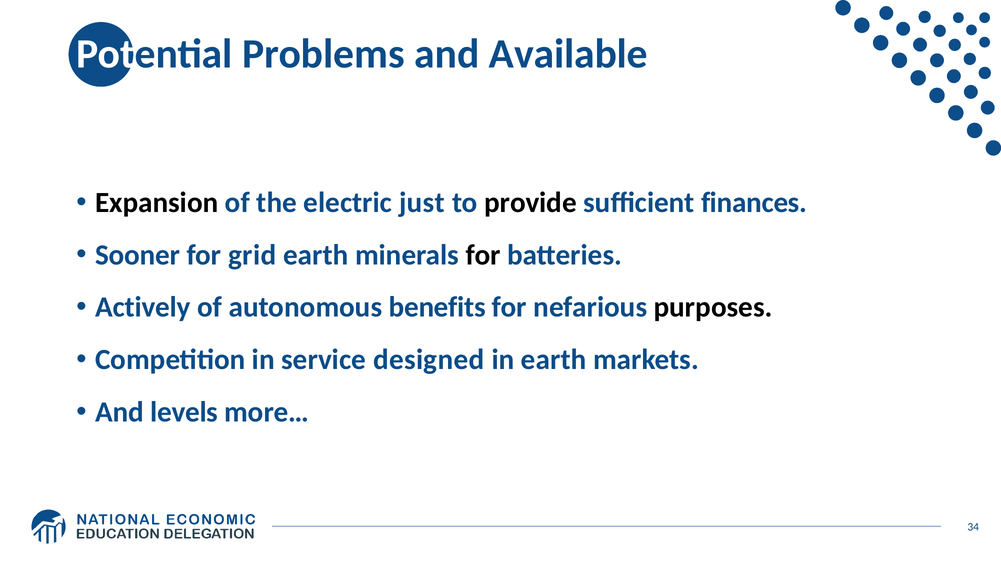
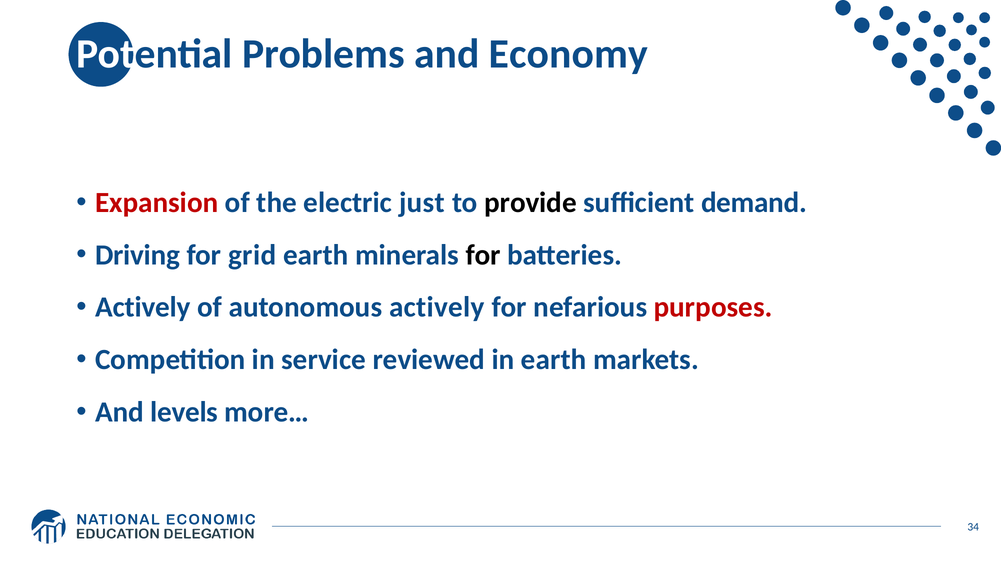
Available: Available -> Economy
Expansion colour: black -> red
finances: finances -> demand
Sooner: Sooner -> Driving
autonomous benefits: benefits -> actively
purposes colour: black -> red
designed: designed -> reviewed
